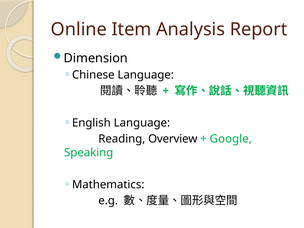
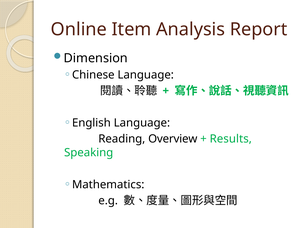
Google: Google -> Results
